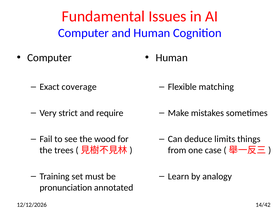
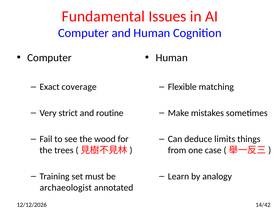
require: require -> routine
pronunciation: pronunciation -> archaeologist
